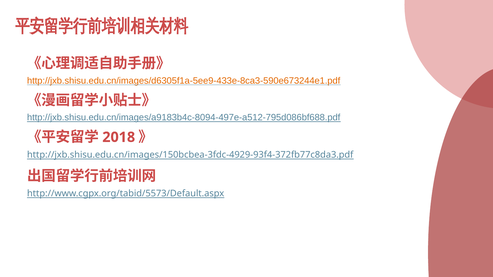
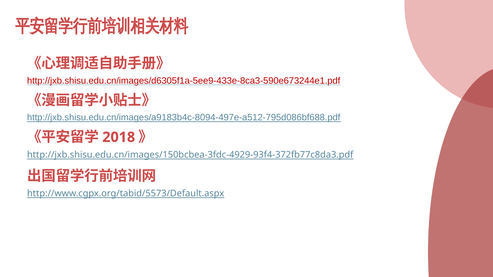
http://jxb.shisu.edu.cn/images/d6305f1a-5ee9-433e-8ca3-590e673244e1.pdf colour: orange -> red
